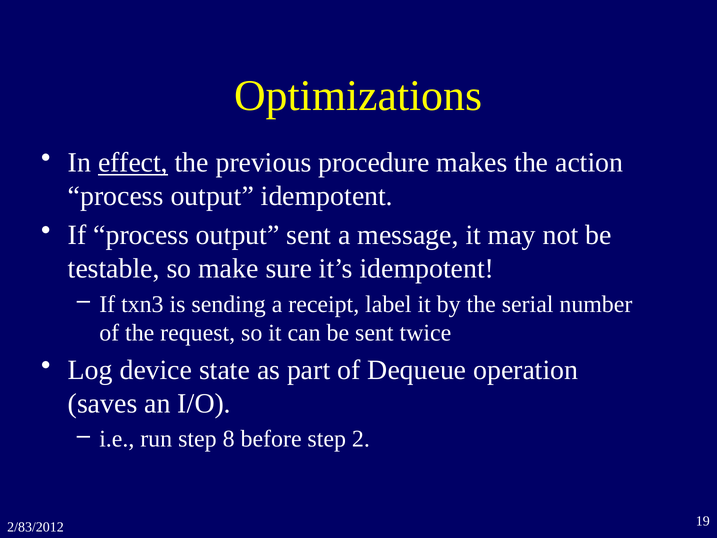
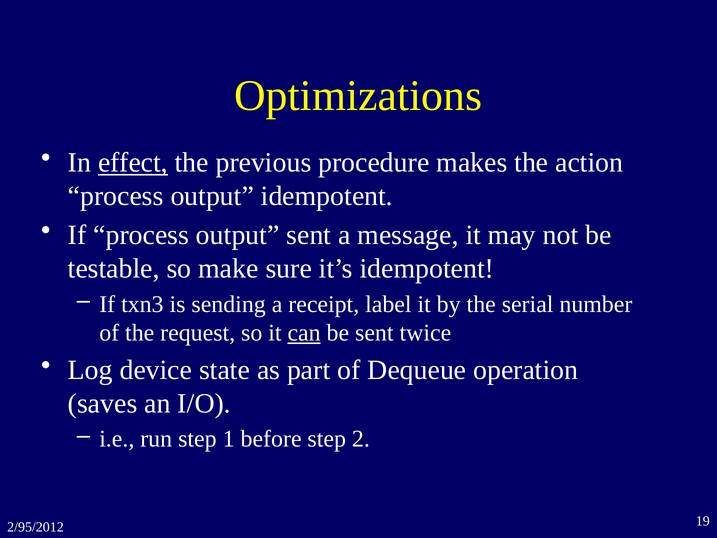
can underline: none -> present
8: 8 -> 1
2/83/2012: 2/83/2012 -> 2/95/2012
